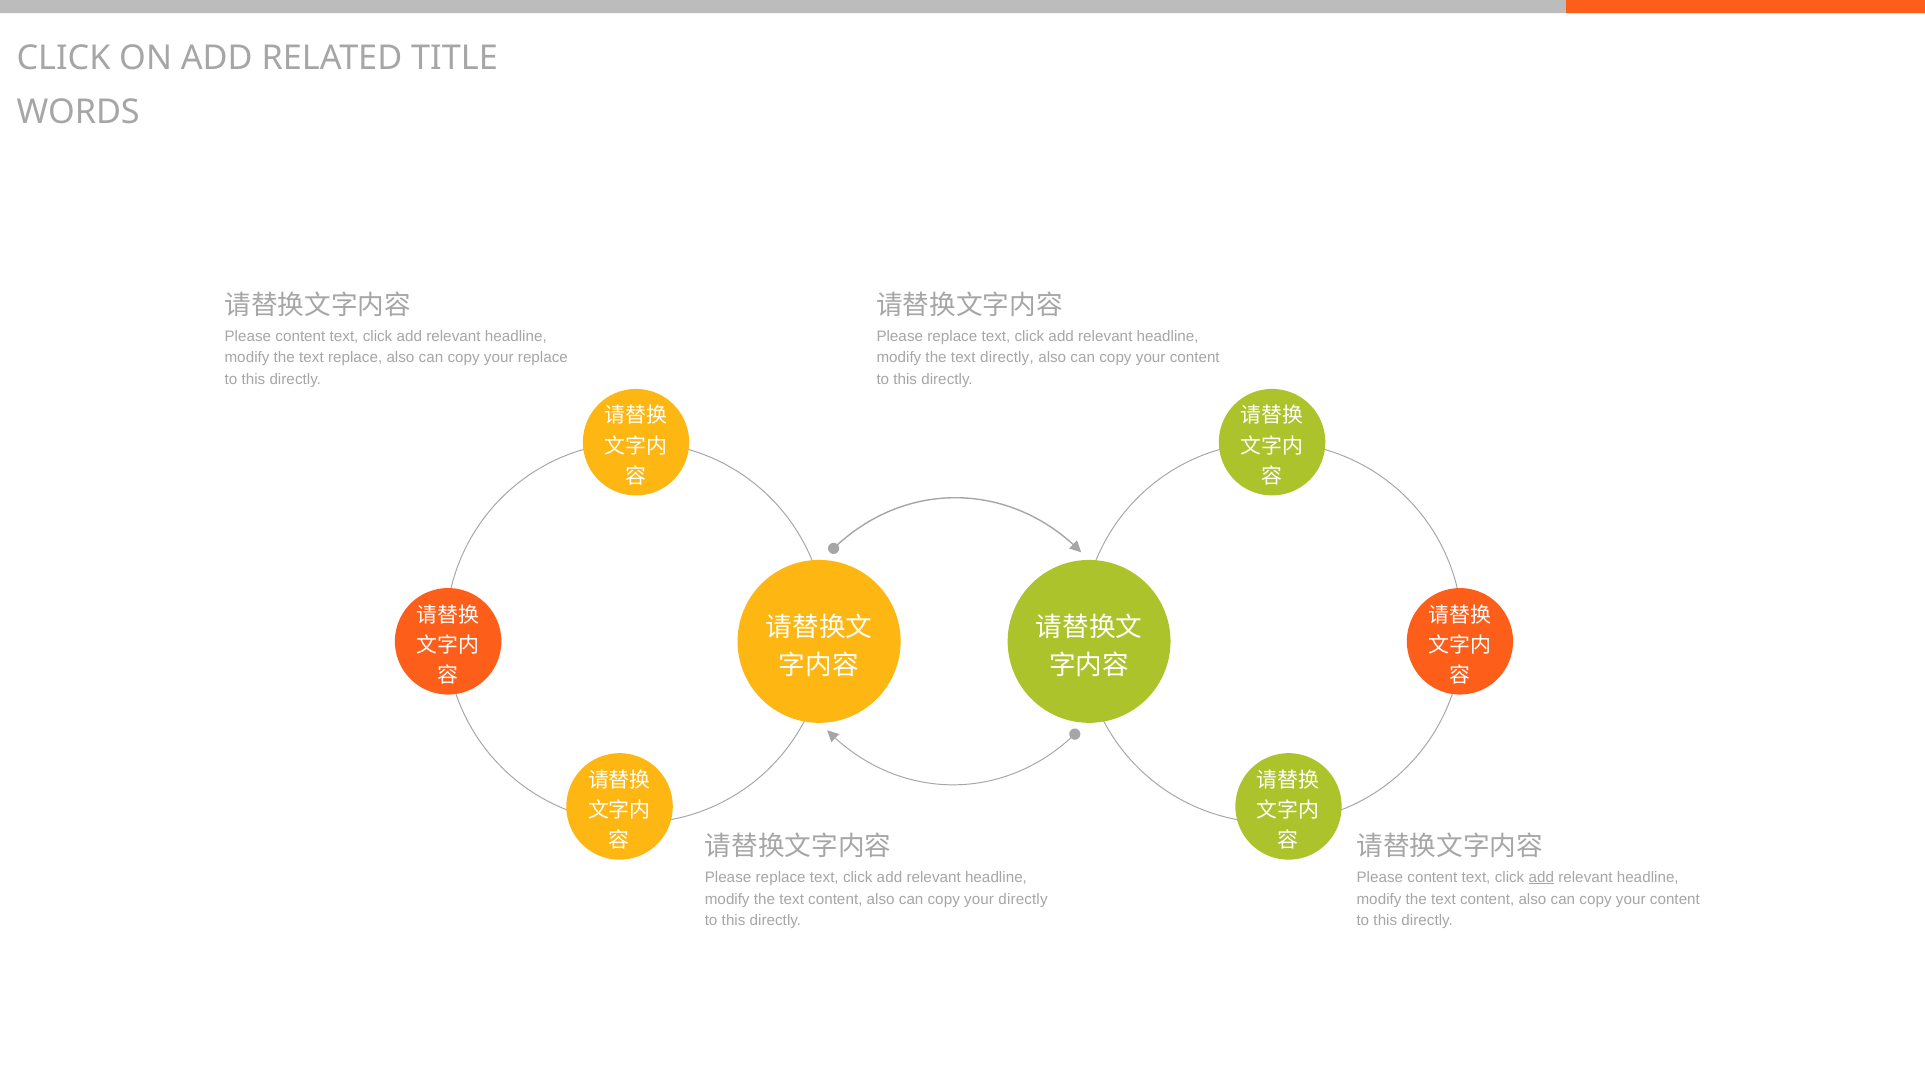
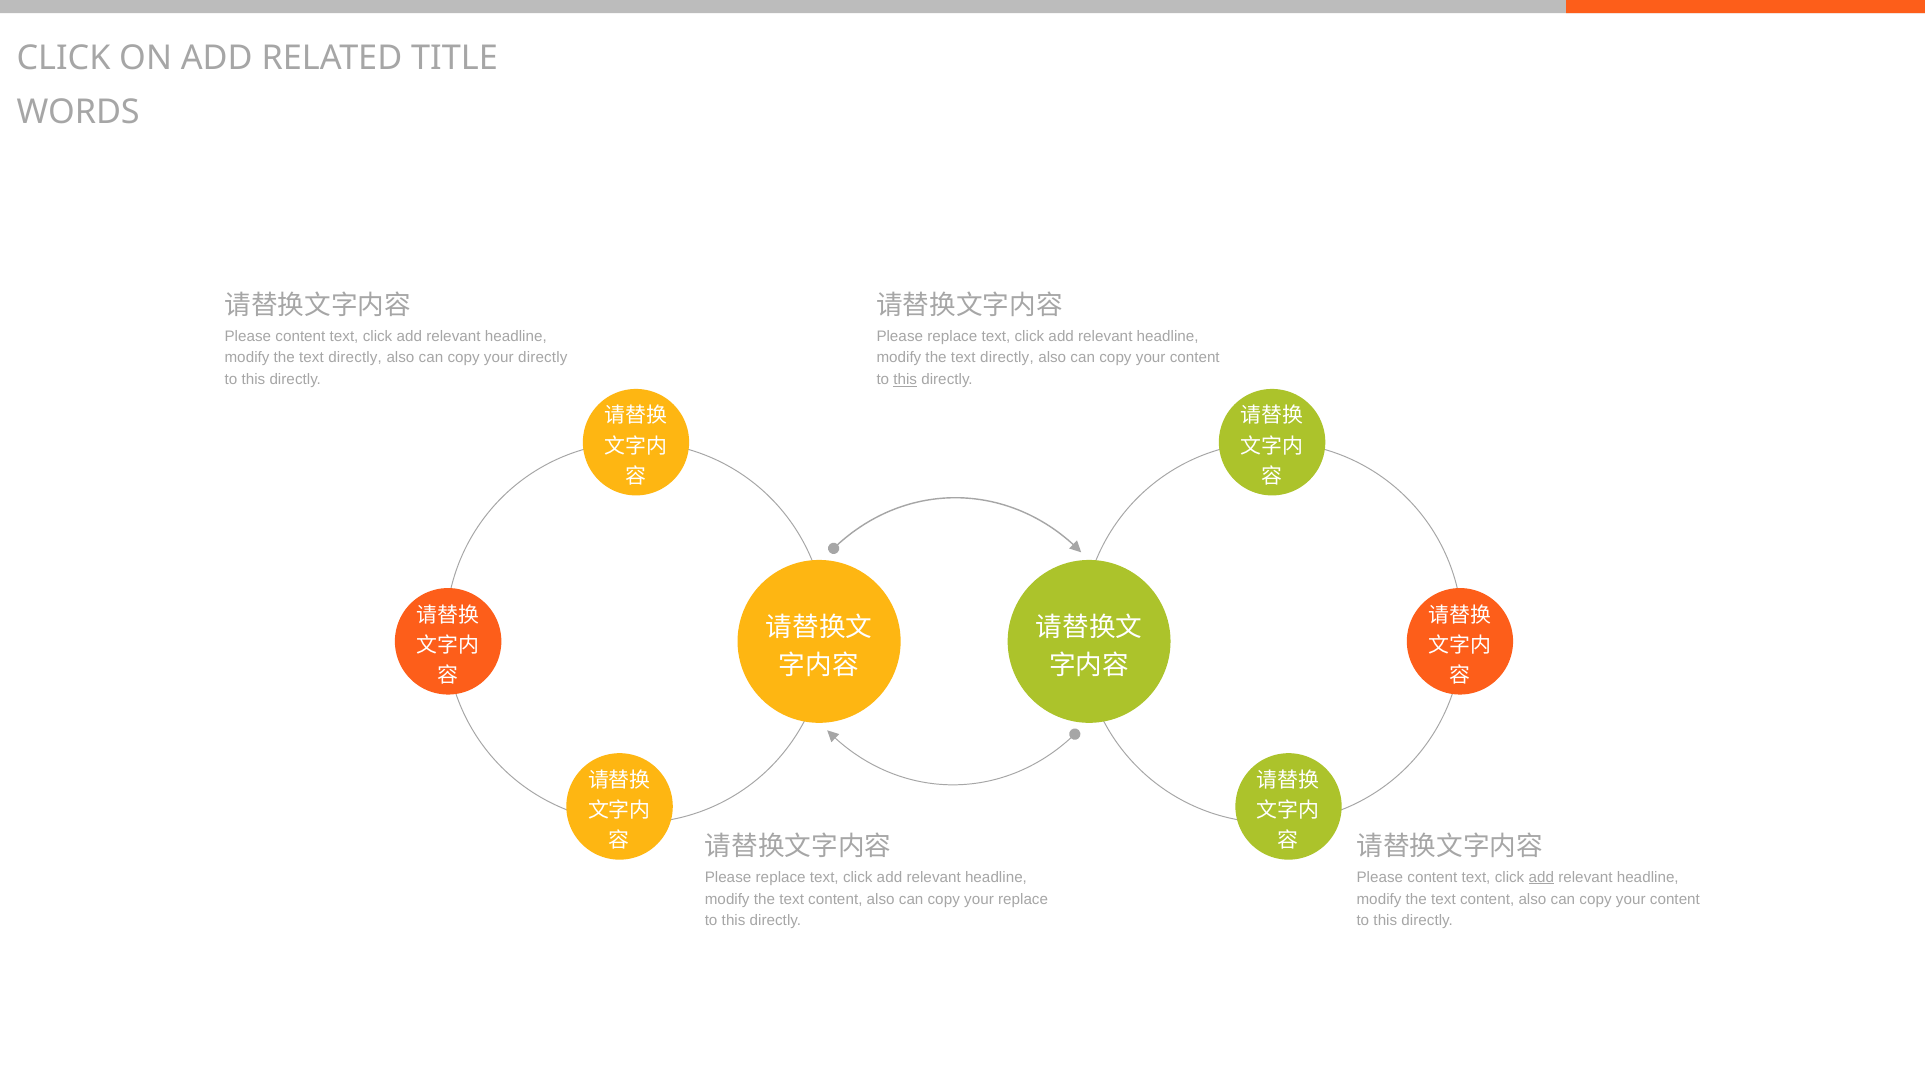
replace at (355, 358): replace -> directly
your replace: replace -> directly
this at (905, 380) underline: none -> present
your directly: directly -> replace
